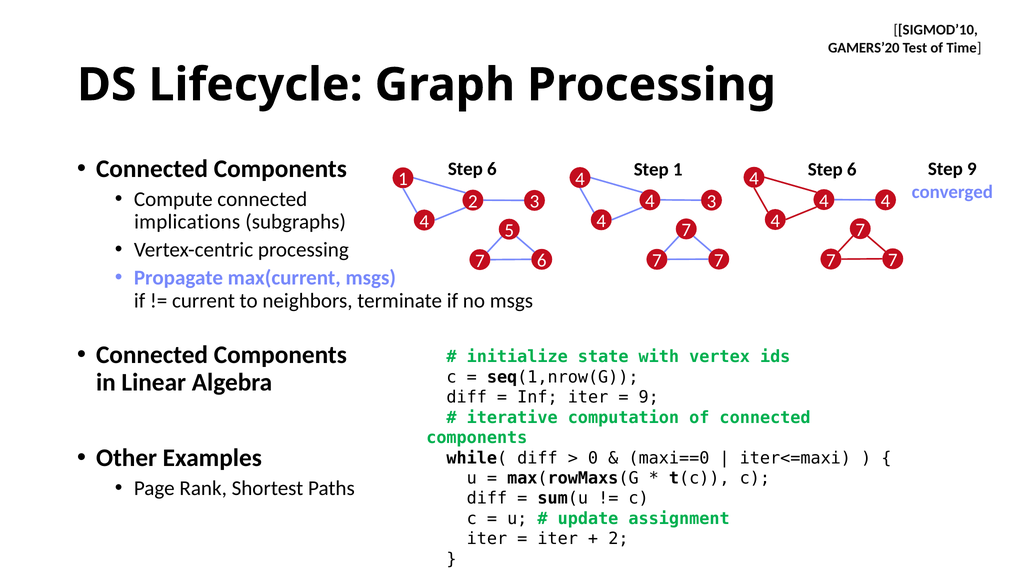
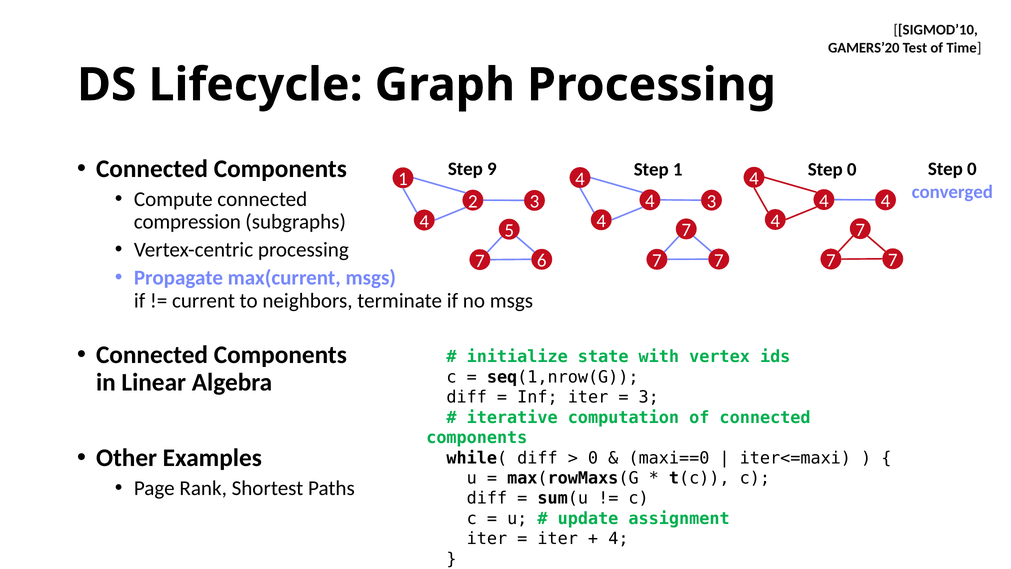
6 at (492, 169): 6 -> 9
6 at (852, 169): 6 -> 0
9 at (972, 169): 9 -> 0
implications: implications -> compression
9 at (649, 397): 9 -> 3
2 at (618, 539): 2 -> 4
